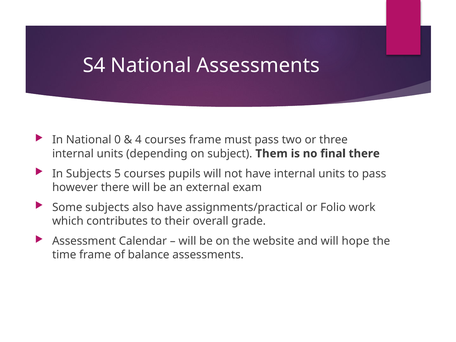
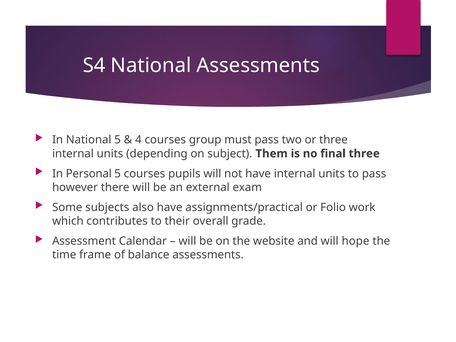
National 0: 0 -> 5
courses frame: frame -> group
final there: there -> three
In Subjects: Subjects -> Personal
